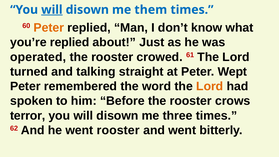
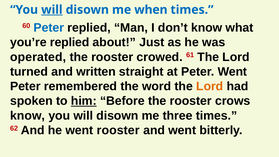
them: them -> when
Peter at (49, 28) colour: orange -> blue
talking: talking -> written
Peter Wept: Wept -> Went
him underline: none -> present
terror at (28, 116): terror -> know
